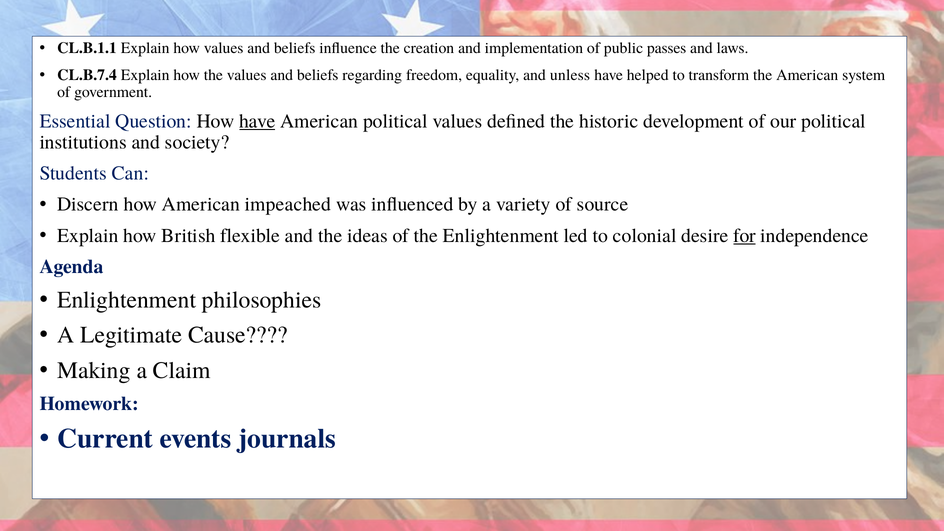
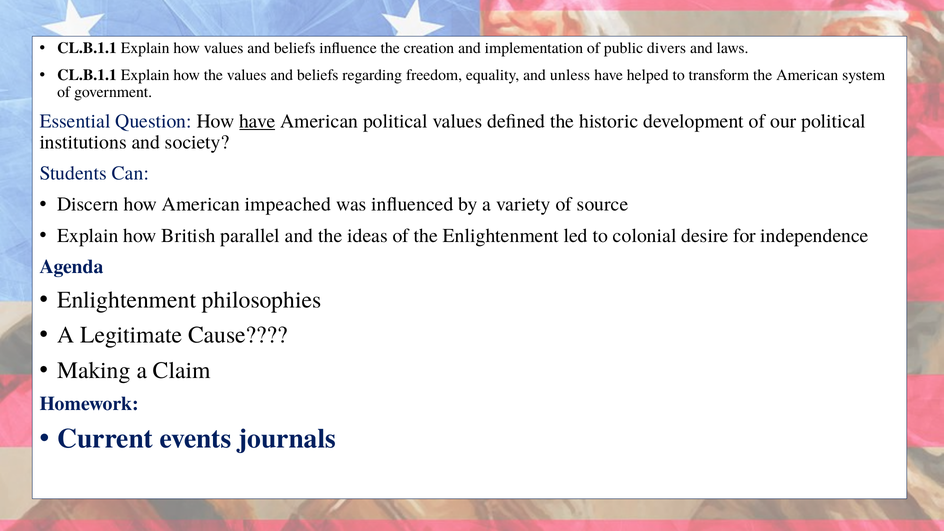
passes: passes -> divers
CL.B.7.4 at (87, 75): CL.B.7.4 -> CL.B.1.1
flexible: flexible -> parallel
for underline: present -> none
